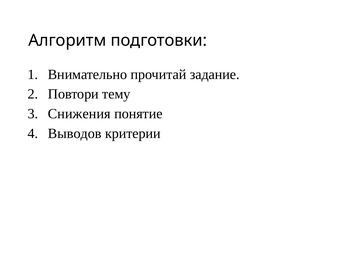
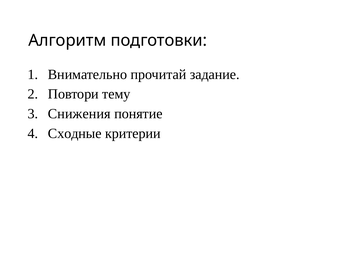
Выводов: Выводов -> Сходные
